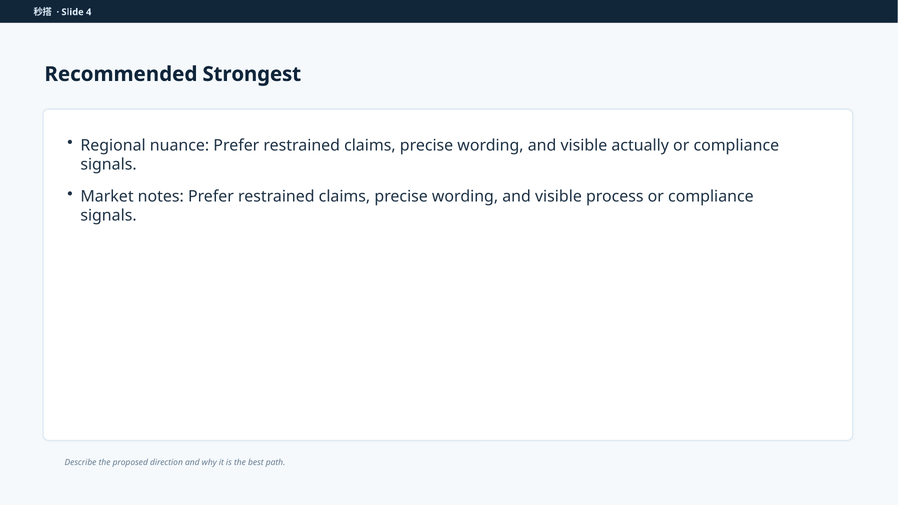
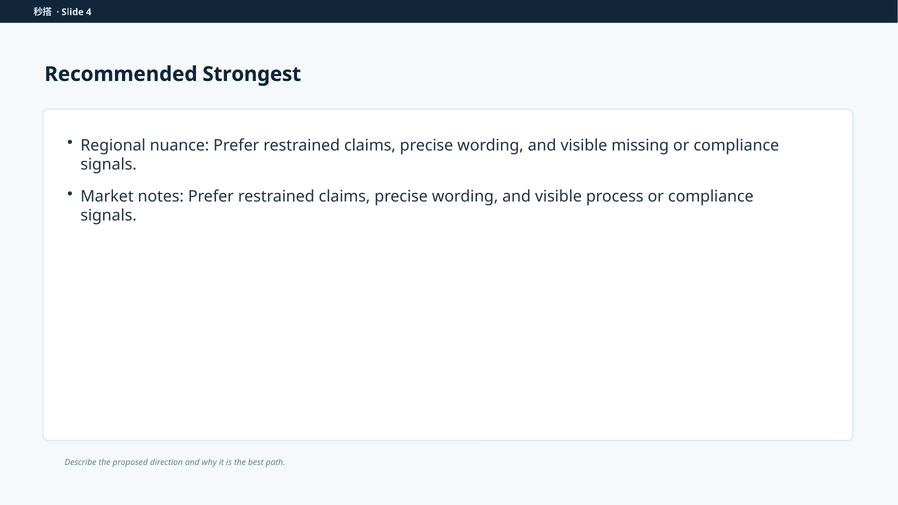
actually: actually -> missing
